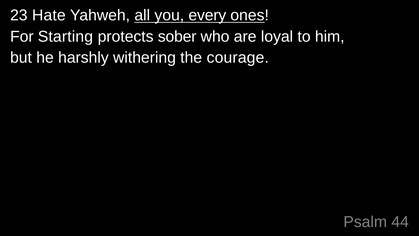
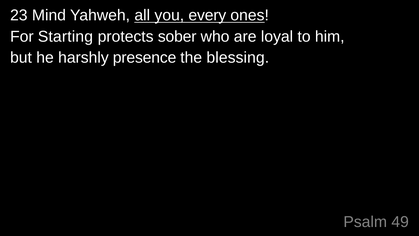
Hate: Hate -> Mind
withering: withering -> presence
courage: courage -> blessing
44: 44 -> 49
